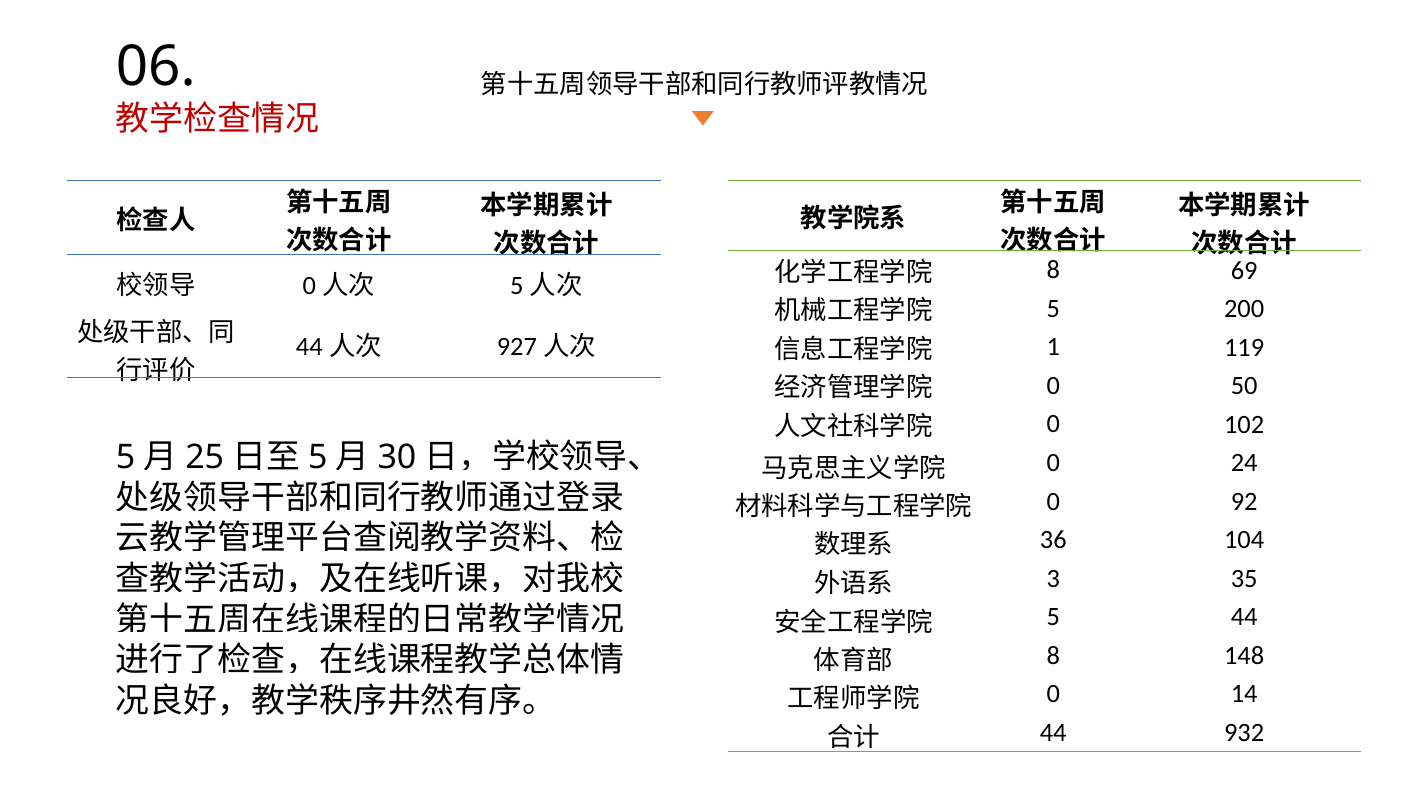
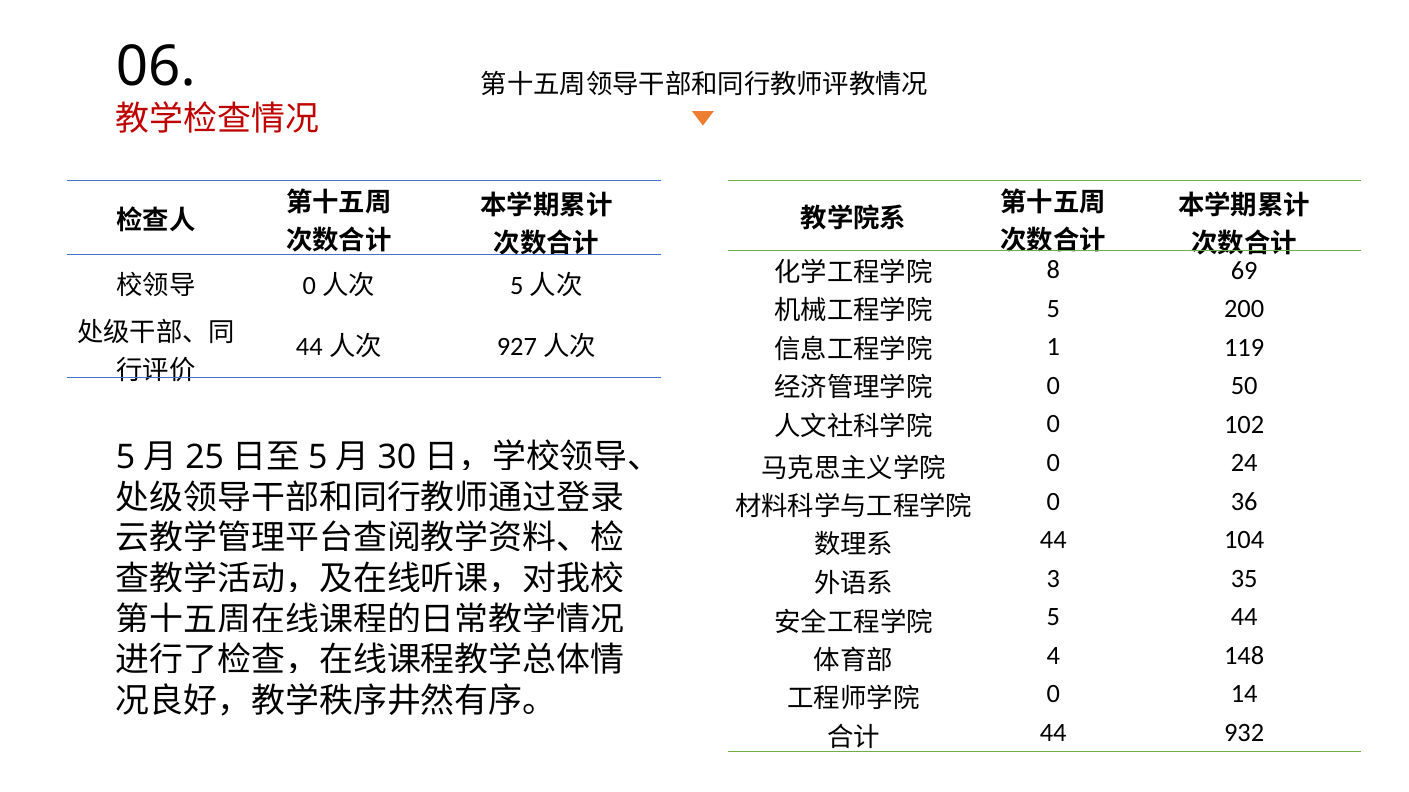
92: 92 -> 36
36 at (1053, 540): 36 -> 44
8 at (1053, 656): 8 -> 4
